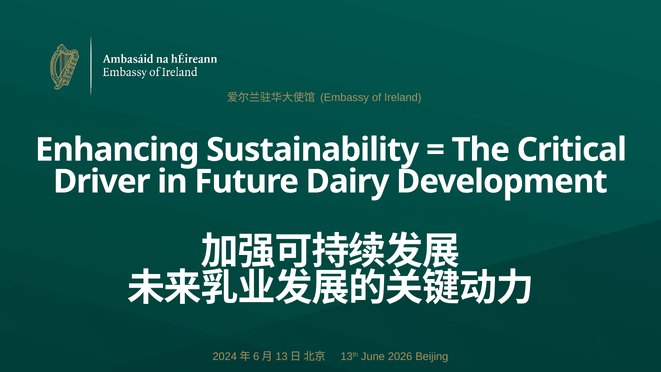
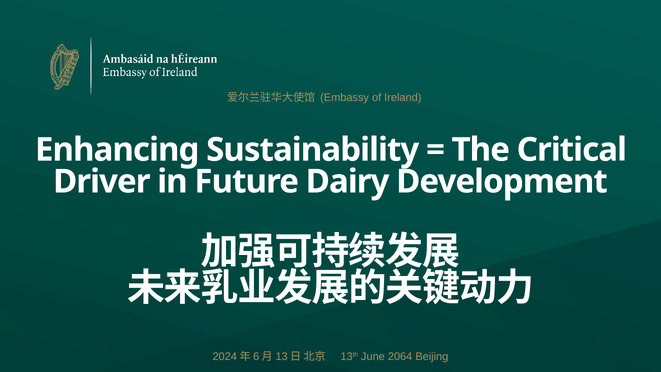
2026: 2026 -> 2064
